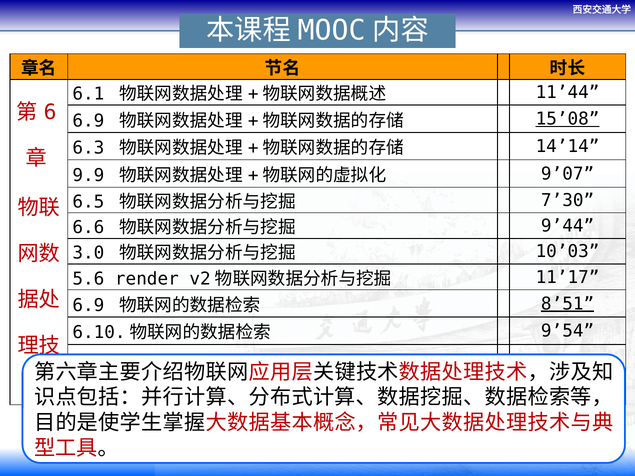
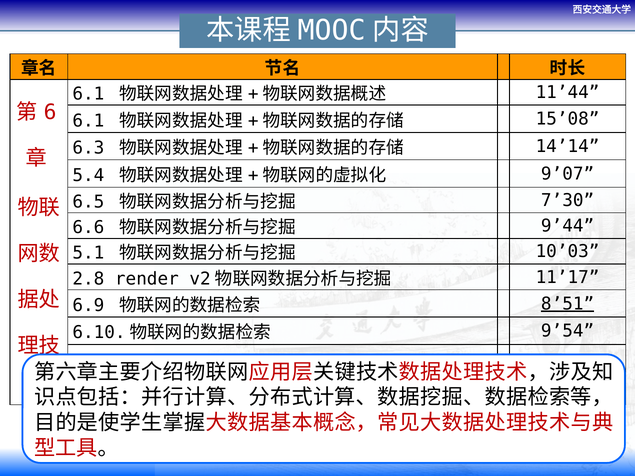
6.9 at (88, 121): 6.9 -> 6.1
15’08 underline: present -> none
9.9: 9.9 -> 5.4
3.0: 3.0 -> 5.1
5.6: 5.6 -> 2.8
